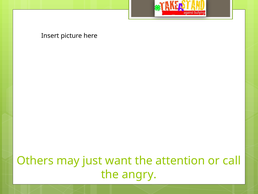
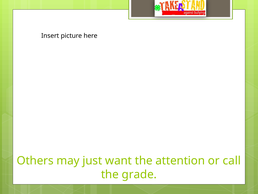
angry: angry -> grade
